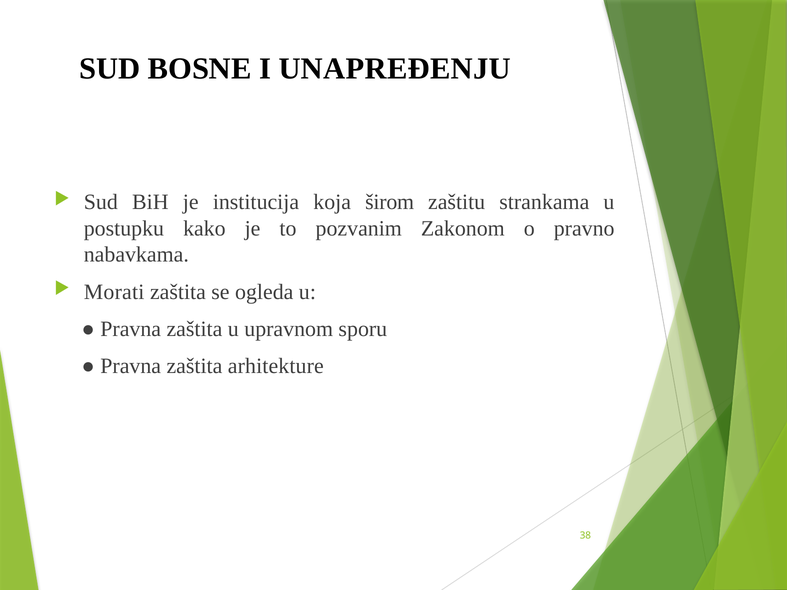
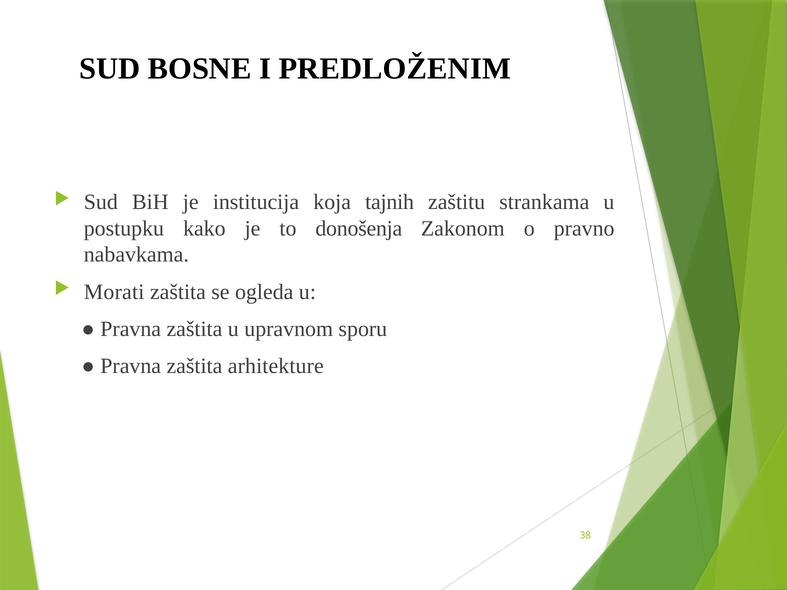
UNAPREĐENJU: UNAPREĐENJU -> PREDLOŽENIM
širom: širom -> tajnih
pozvanim: pozvanim -> donošenja
